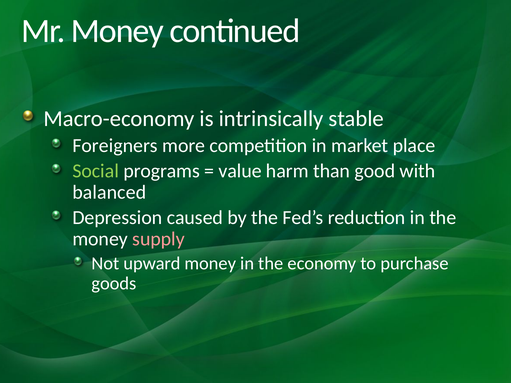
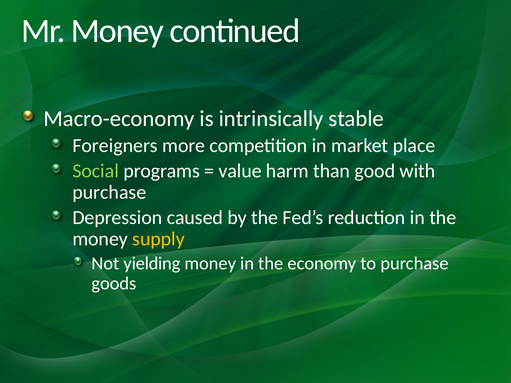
balanced at (109, 192): balanced -> purchase
supply colour: pink -> yellow
upward: upward -> yielding
